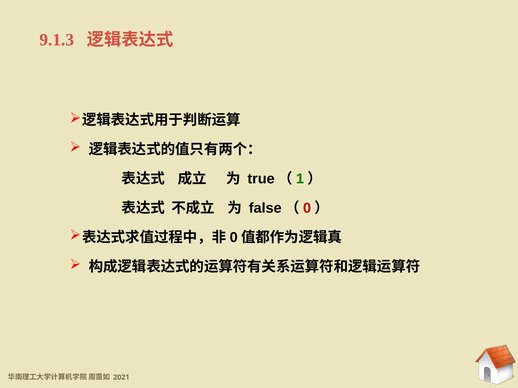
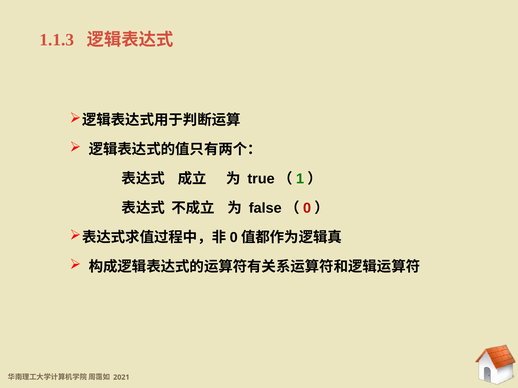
9.1.3: 9.1.3 -> 1.1.3
